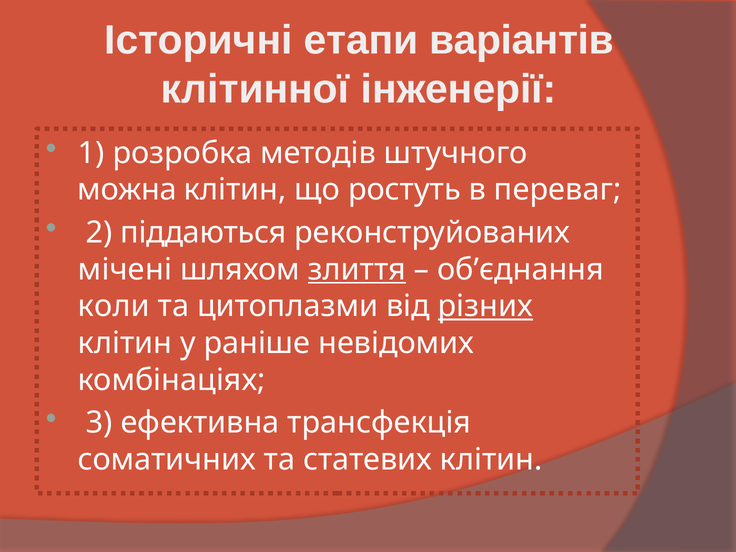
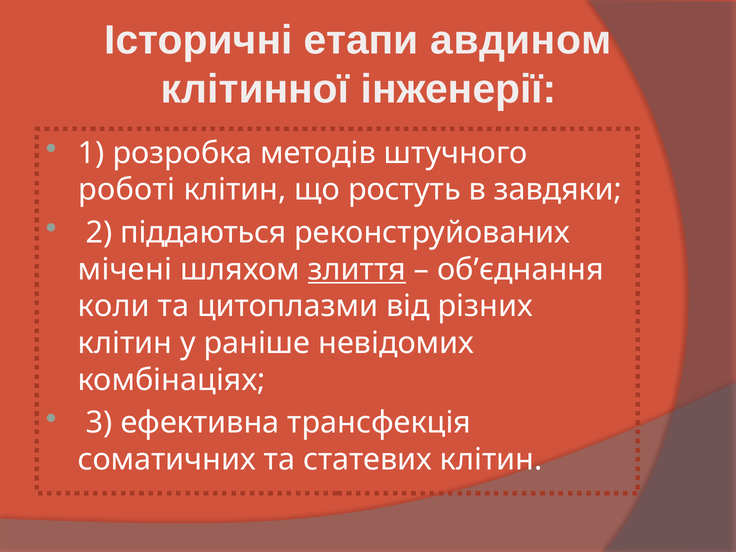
варіантів: варіантів -> авдином
можна: можна -> роботі
переваг: переваг -> завдяки
різних underline: present -> none
